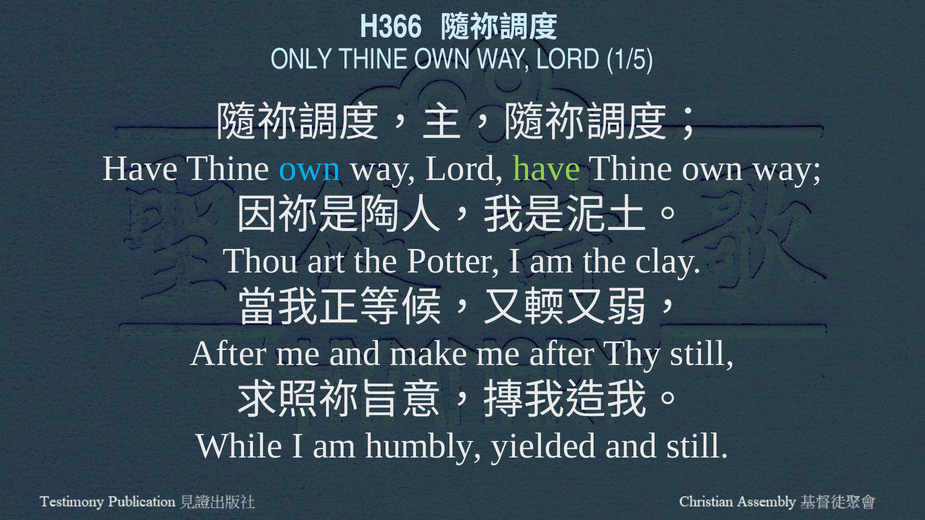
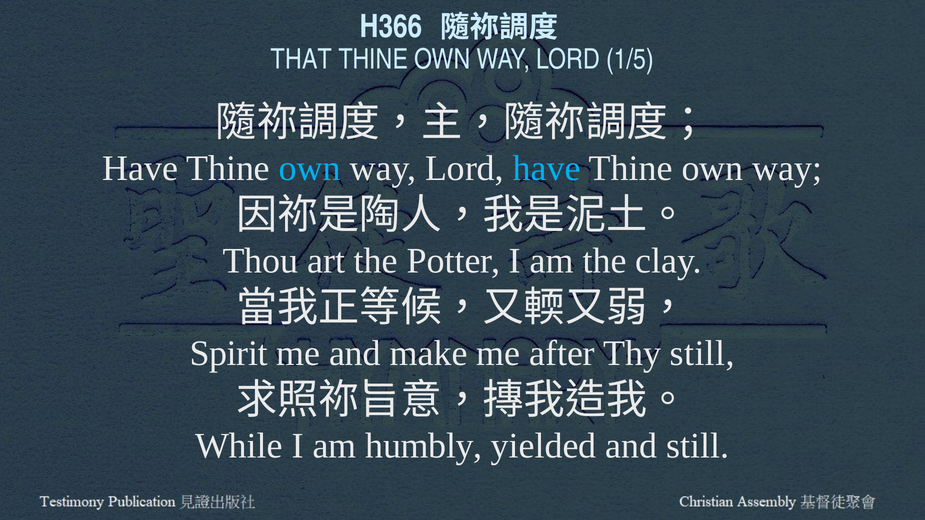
ONLY: ONLY -> THAT
have at (547, 169) colour: light green -> light blue
After at (228, 354): After -> Spirit
